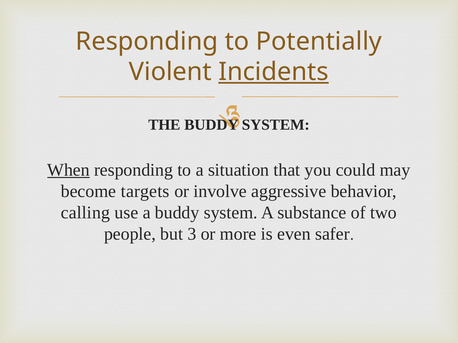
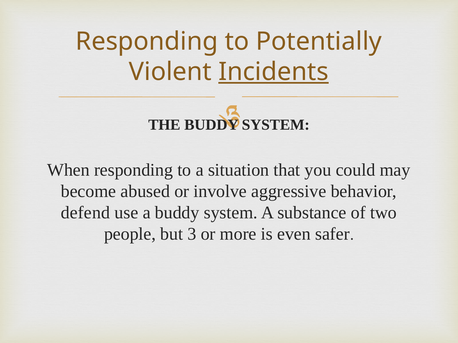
When underline: present -> none
targets: targets -> abused
calling: calling -> defend
